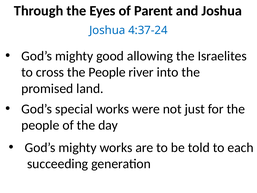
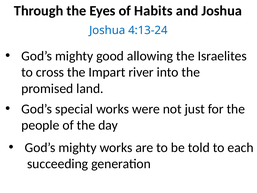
Parent: Parent -> Habits
4:37-24: 4:37-24 -> 4:13-24
cross the People: People -> Impart
